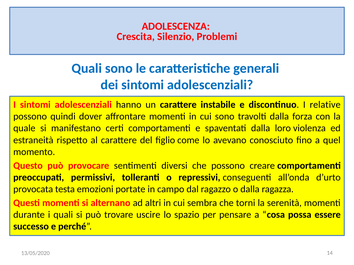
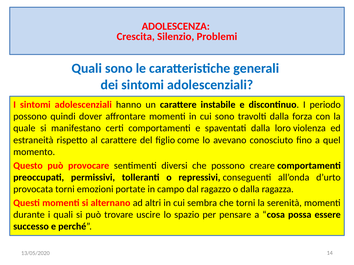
relative: relative -> periodo
provocata testa: testa -> torni
